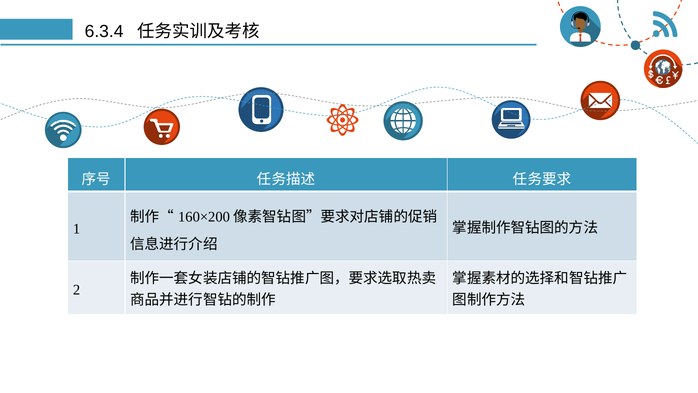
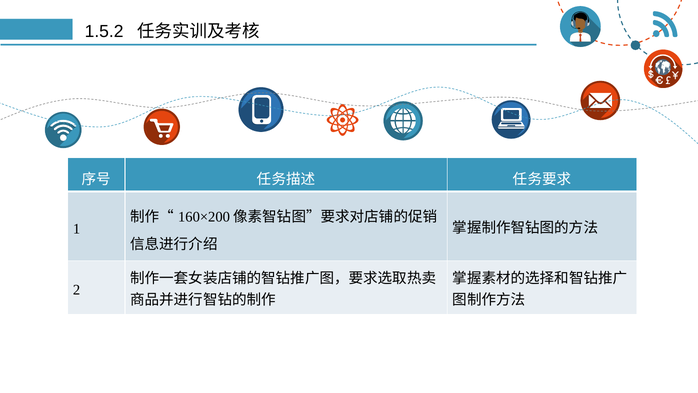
6.3.4: 6.3.4 -> 1.5.2
